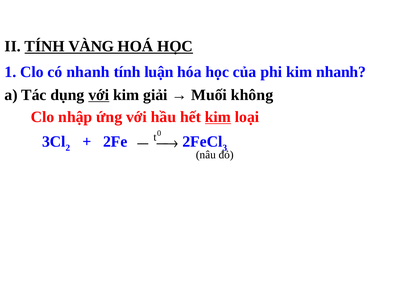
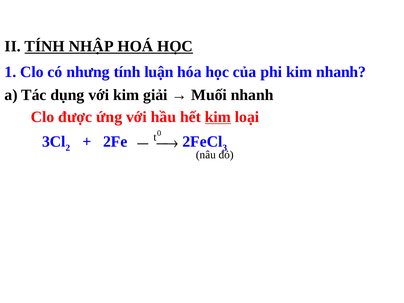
VÀNG: VÀNG -> NHẬP
có nhanh: nhanh -> nhưng
với at (99, 95) underline: present -> none
Muối không: không -> nhanh
nhập: nhập -> được
